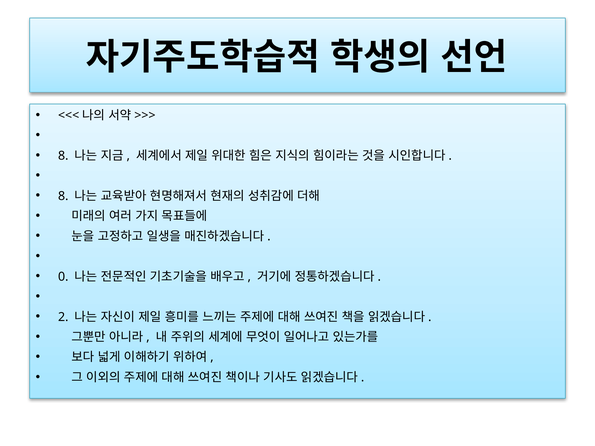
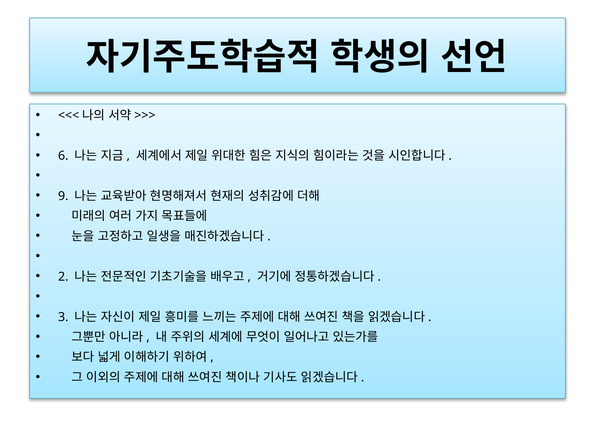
8 at (63, 156): 8 -> 6
8 at (63, 196): 8 -> 9
0: 0 -> 2
2: 2 -> 3
